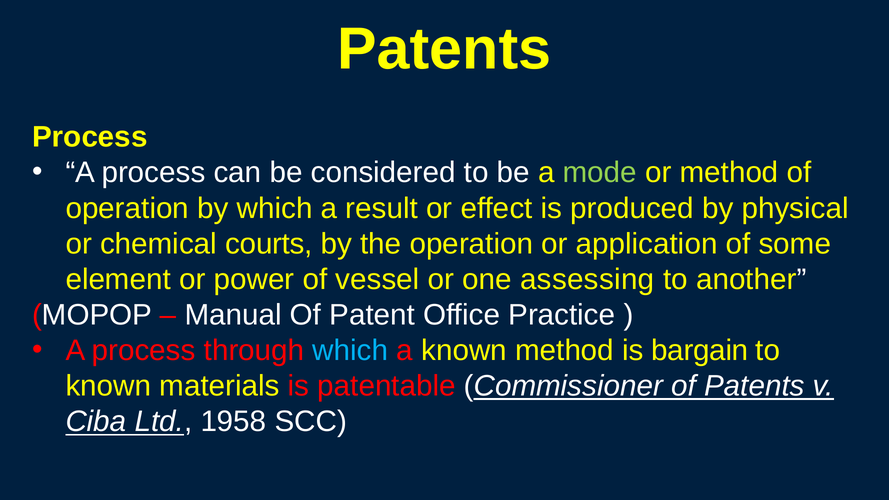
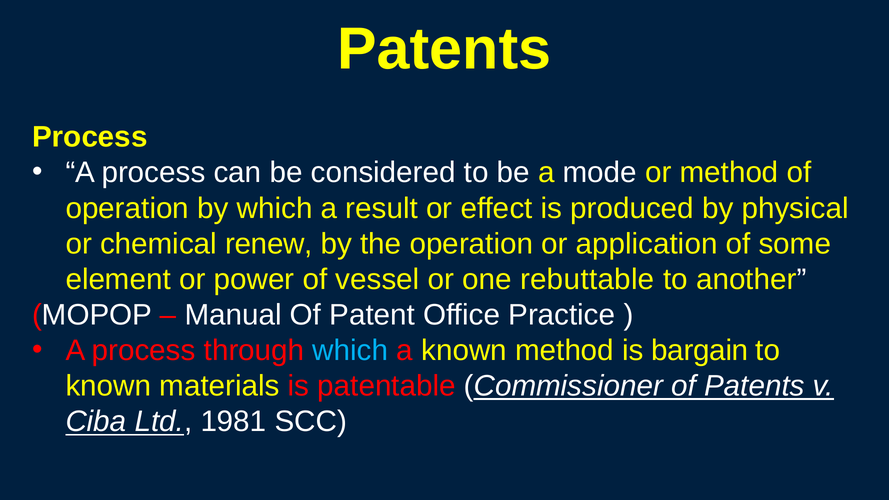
mode colour: light green -> white
courts: courts -> renew
assessing: assessing -> rebuttable
1958: 1958 -> 1981
